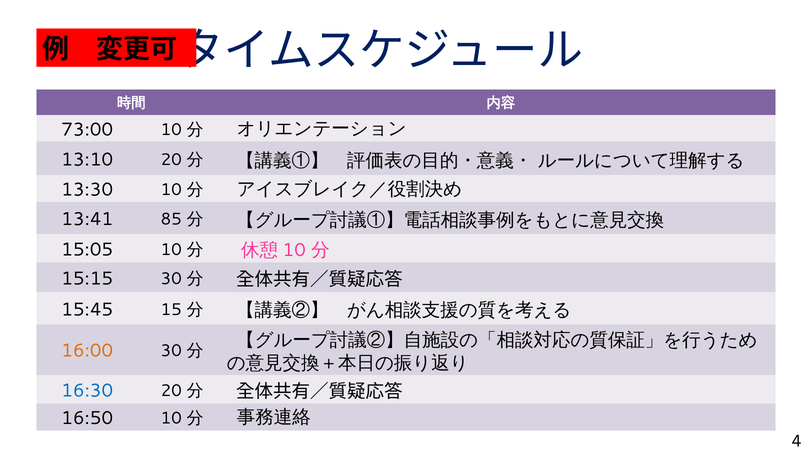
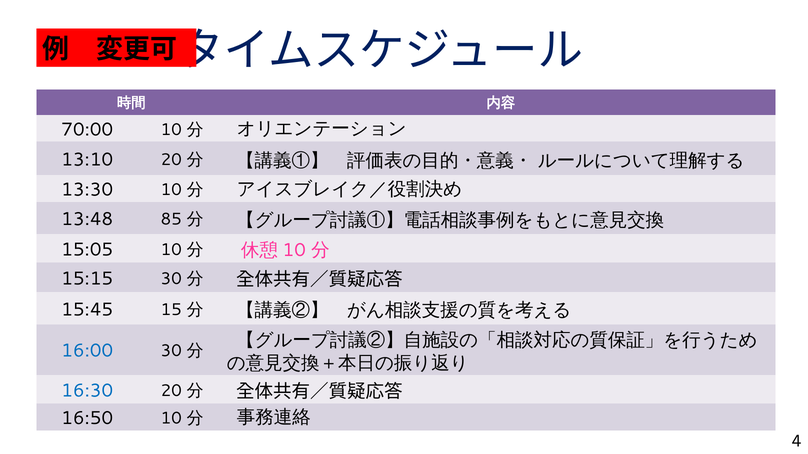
73:00: 73:00 -> 70:00
13:41: 13:41 -> 13:48
16:00 colour: orange -> blue
